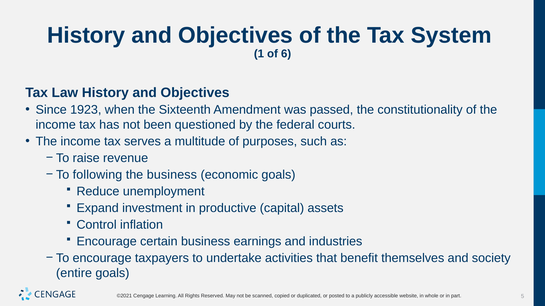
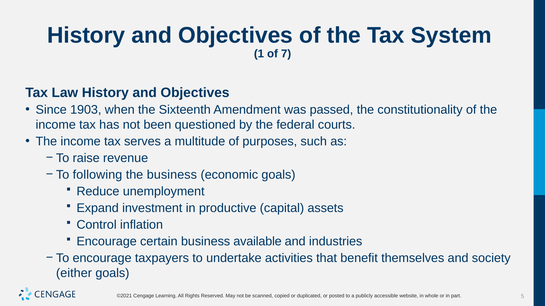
6: 6 -> 7
1923: 1923 -> 1903
earnings: earnings -> available
entire: entire -> either
